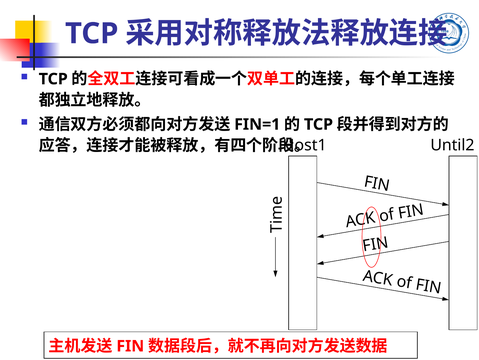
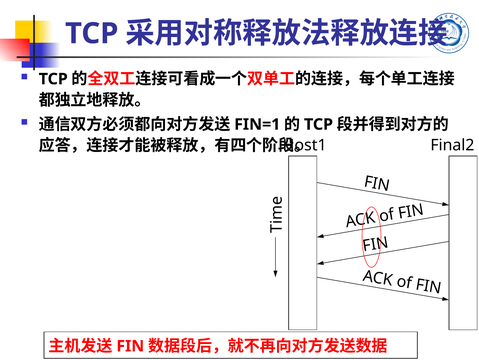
Until2: Until2 -> Final2
